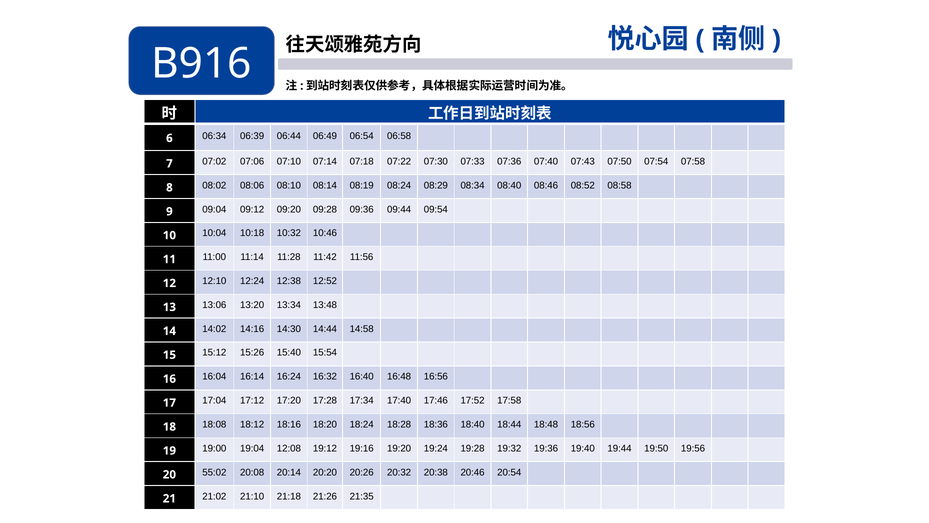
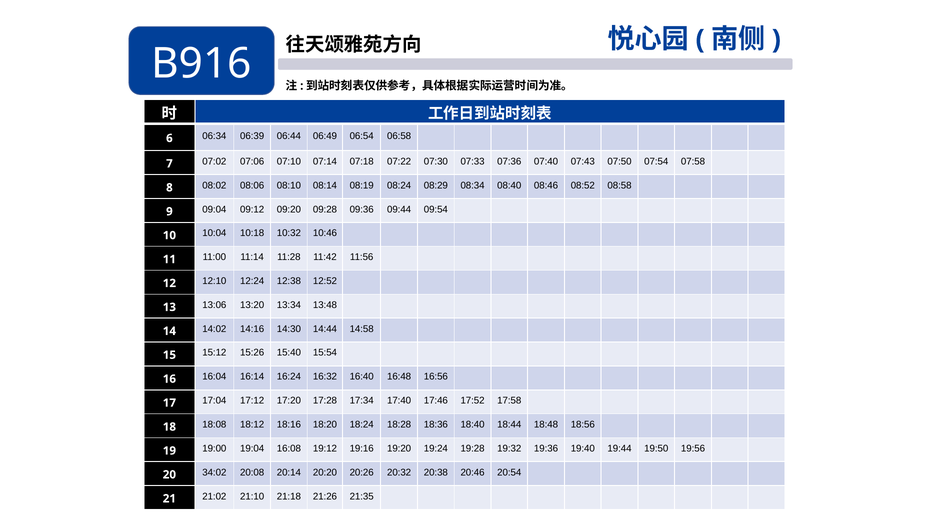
12:08: 12:08 -> 16:08
55:02: 55:02 -> 34:02
